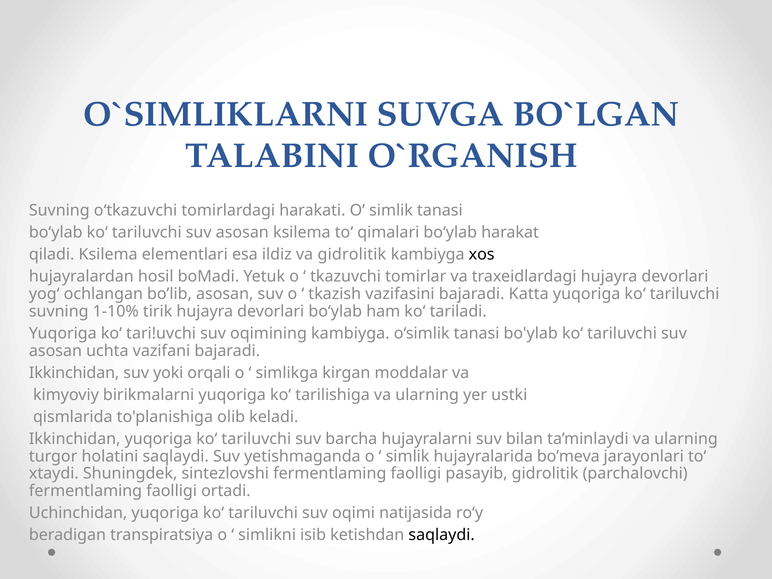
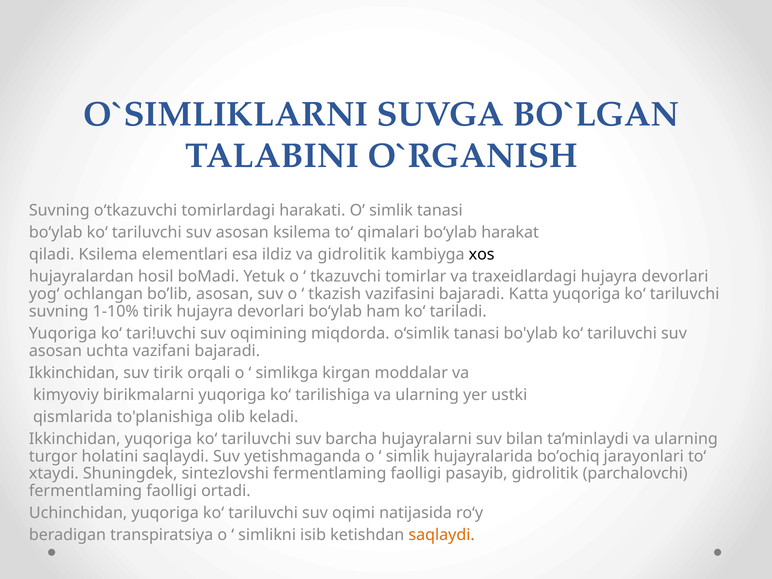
oqimining kambiyga: kambiyga -> miqdorda
suv yoki: yoki -> tirik
bo’meva: bo’meva -> bo’ochiq
saqlaydi at (442, 535) colour: black -> orange
